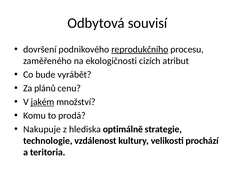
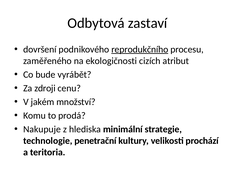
souvisí: souvisí -> zastaví
plánů: plánů -> zdroji
jakém underline: present -> none
optimálně: optimálně -> minimální
vzdálenost: vzdálenost -> penetrační
